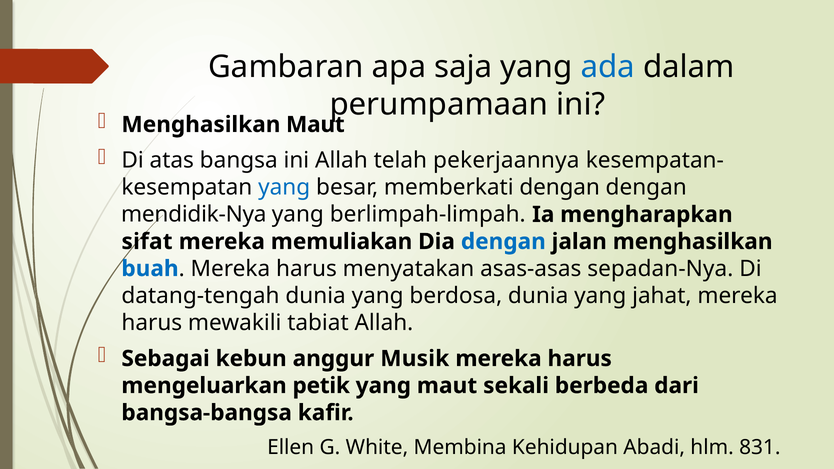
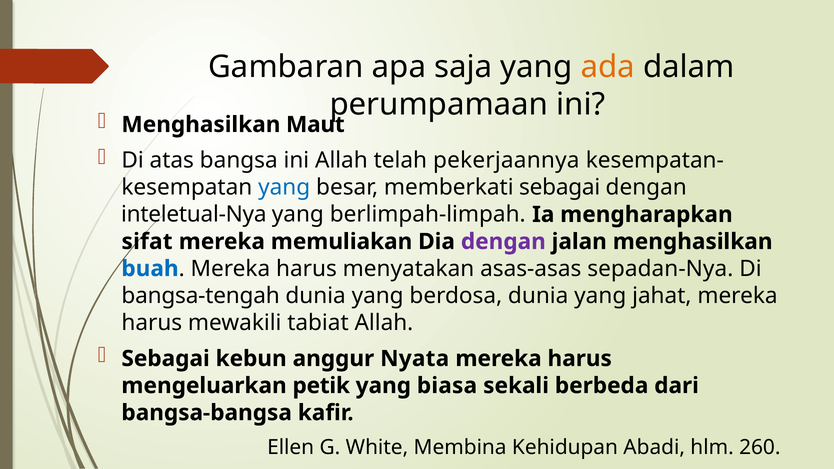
ada colour: blue -> orange
memberkati dengan: dengan -> sebagai
mendidik-Nya: mendidik-Nya -> inteletual-Nya
dengan at (503, 242) colour: blue -> purple
datang-tengah: datang-tengah -> bangsa-tengah
Musik: Musik -> Nyata
yang maut: maut -> biasa
831: 831 -> 260
